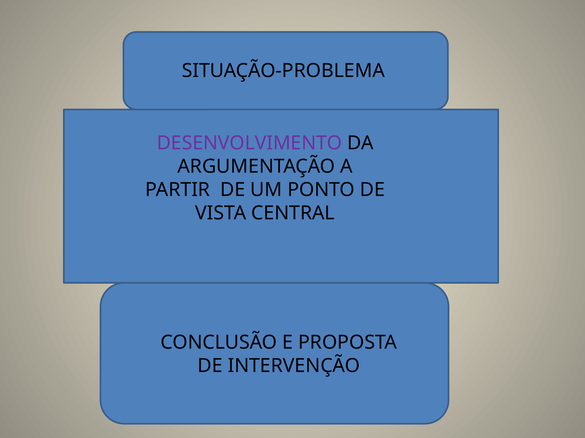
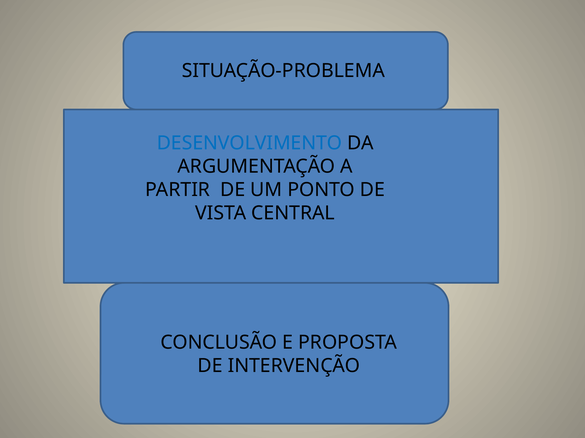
DESENVOLVIMENTO colour: purple -> blue
